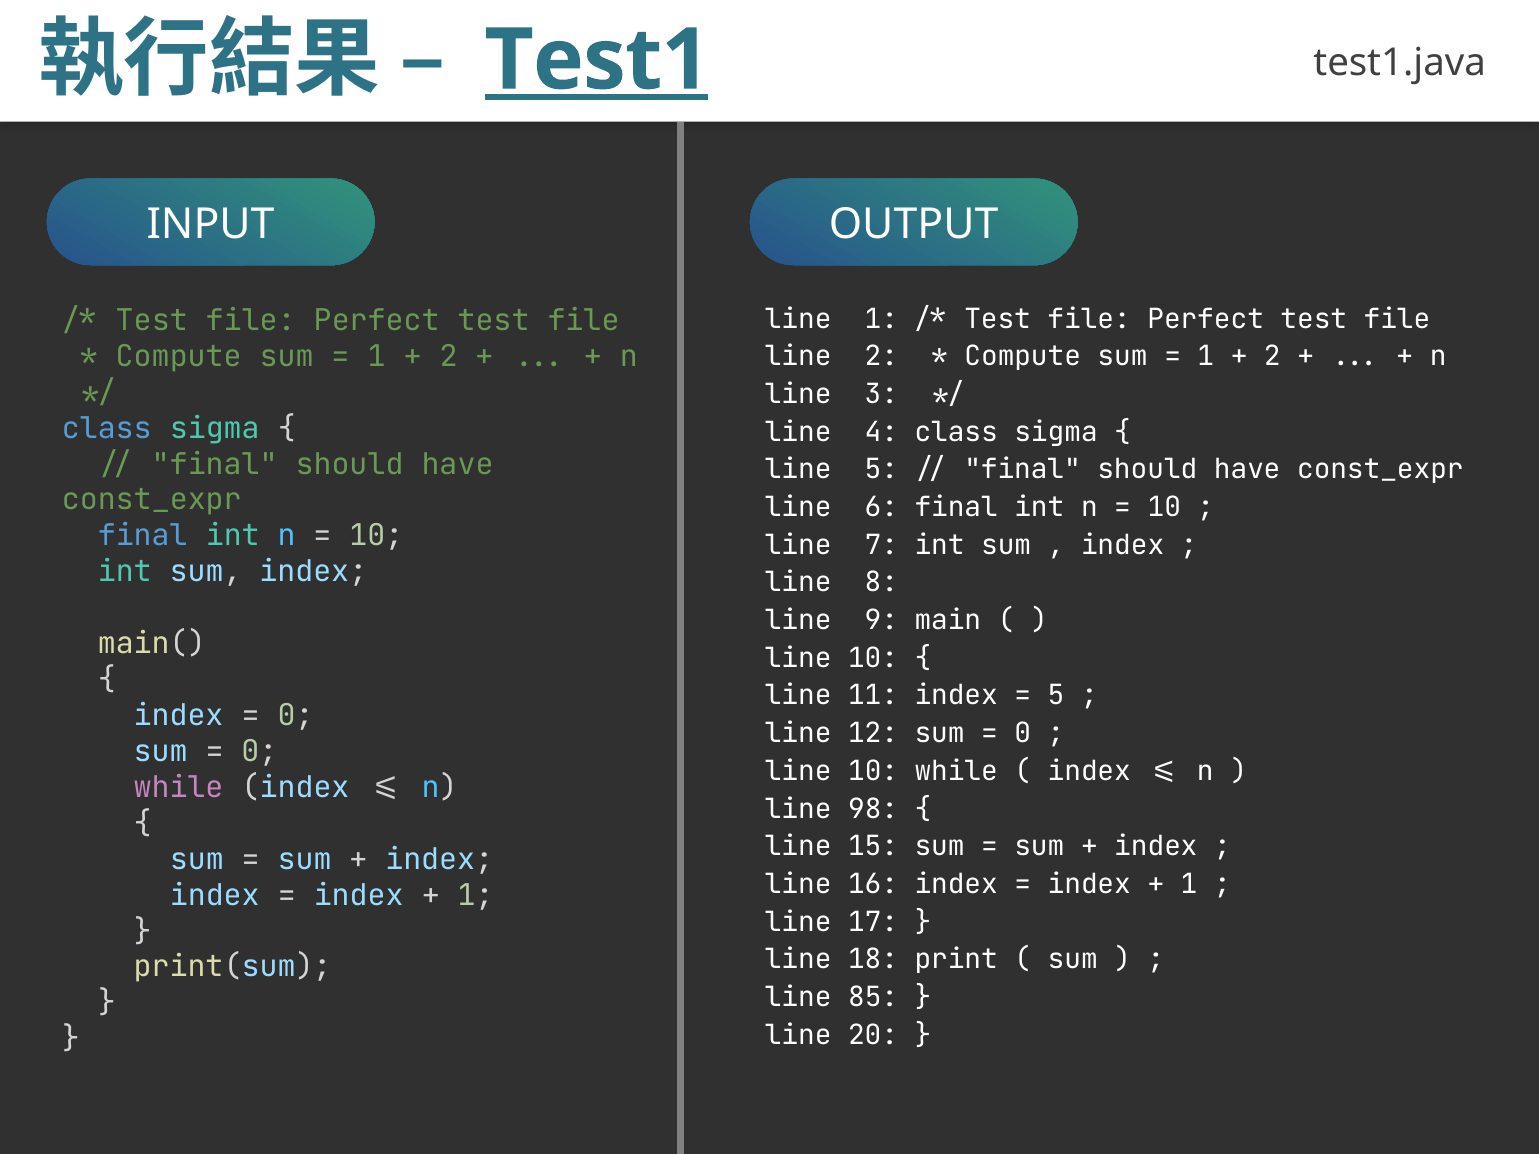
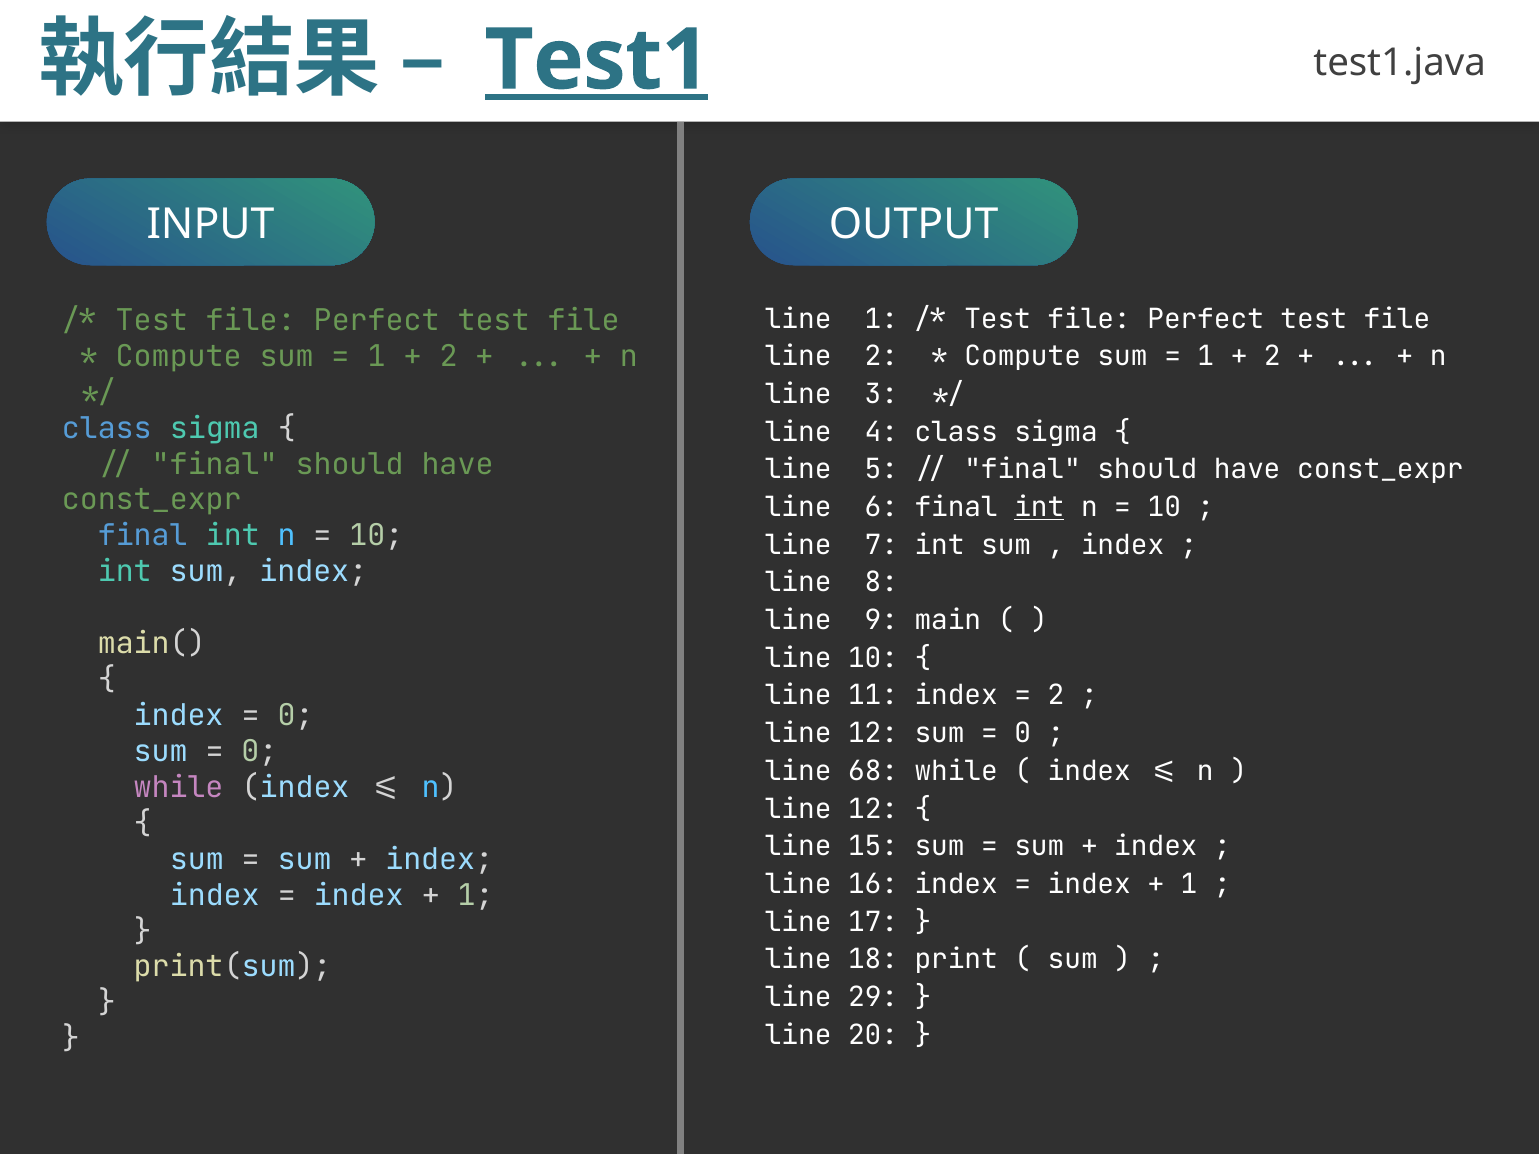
int at (1039, 508) underline: none -> present
5 at (1056, 696): 5 -> 2
10 at (873, 771): 10 -> 68
98 at (873, 809): 98 -> 12
85: 85 -> 29
